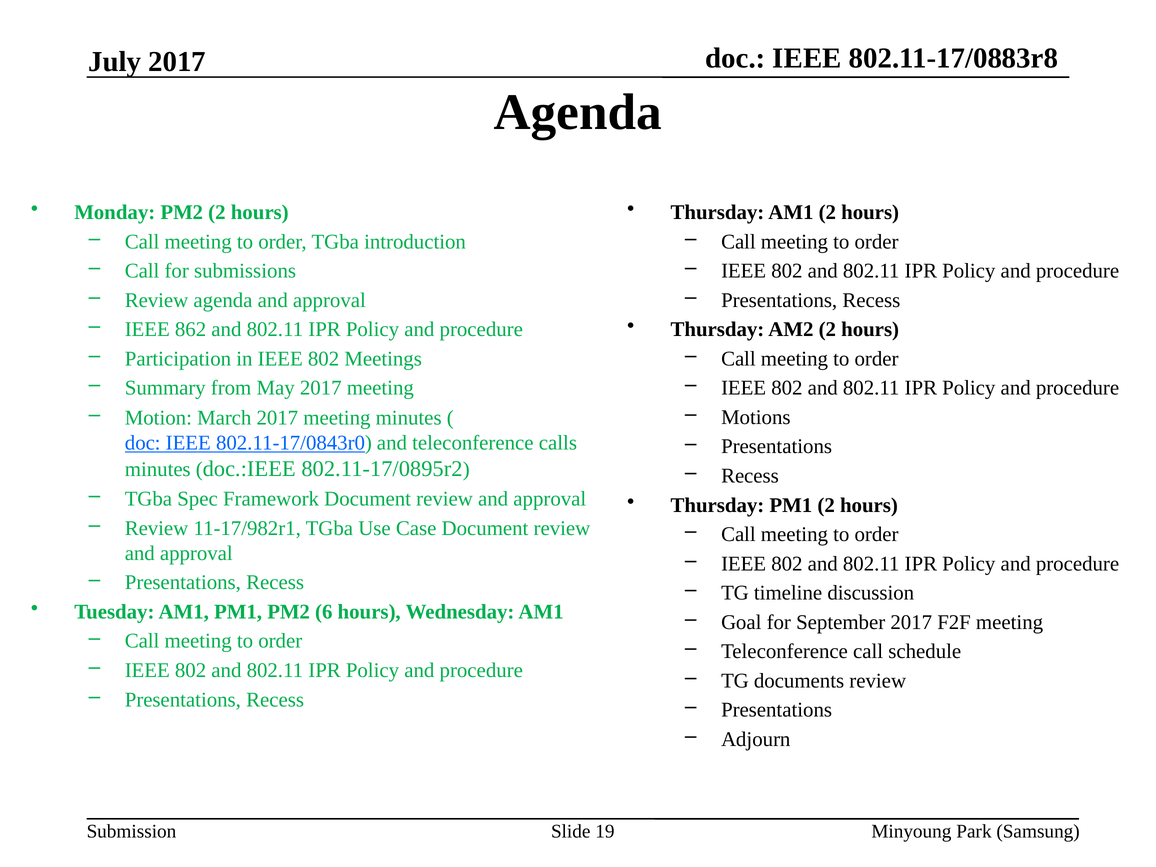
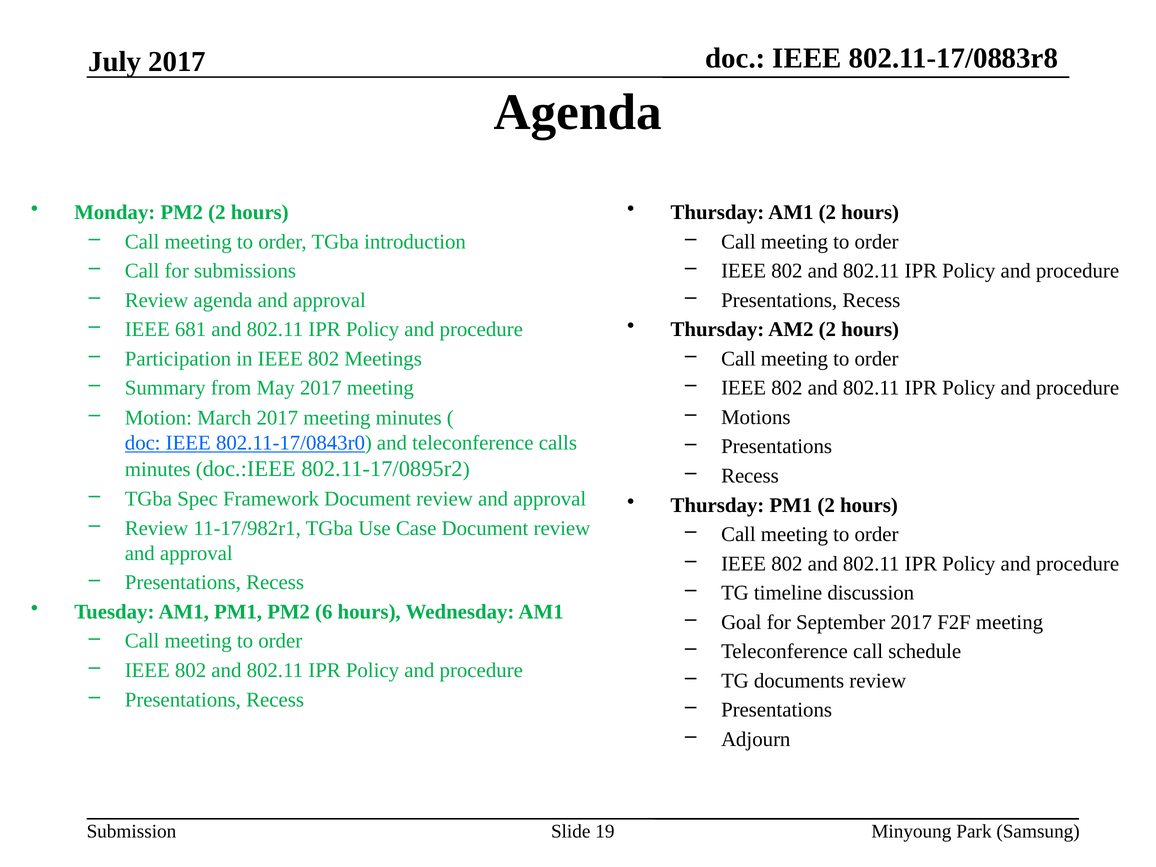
862: 862 -> 681
